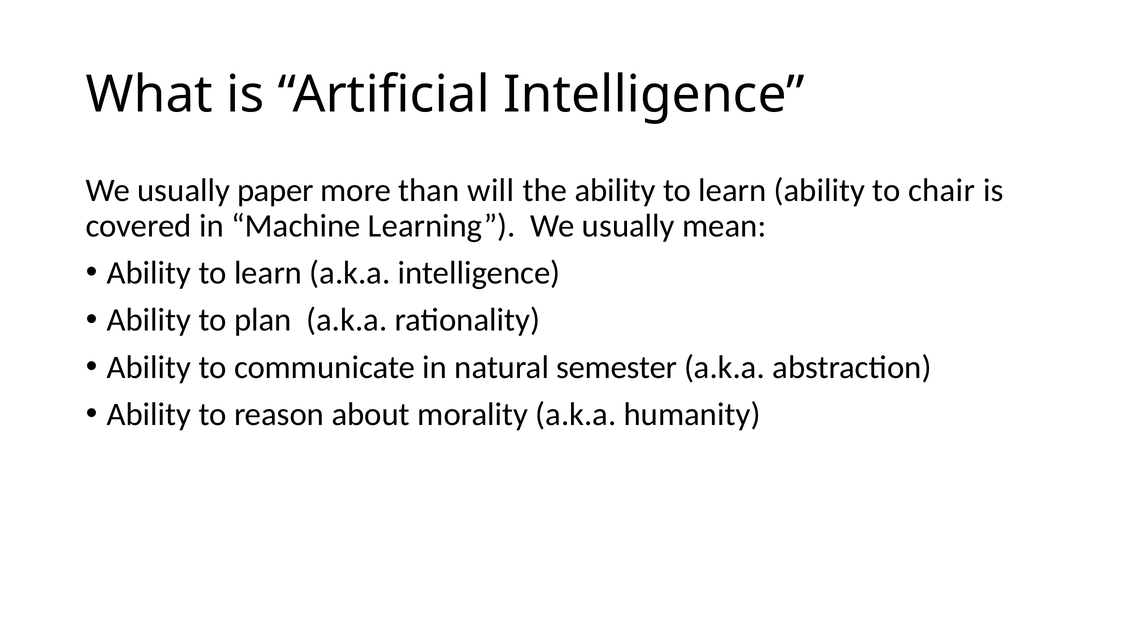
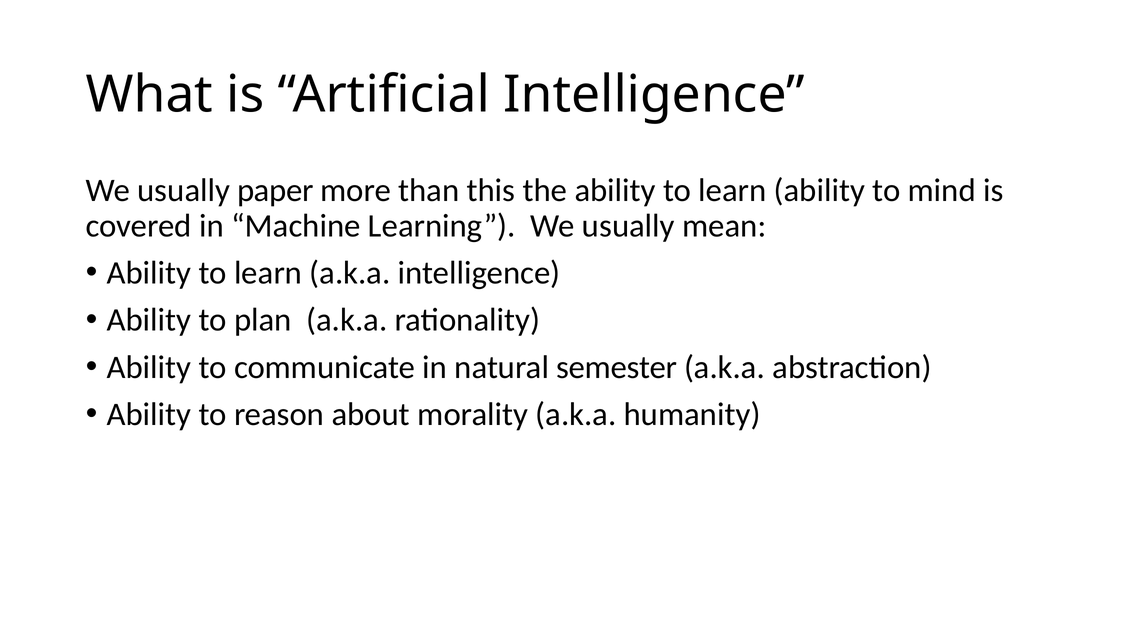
will: will -> this
chair: chair -> mind
